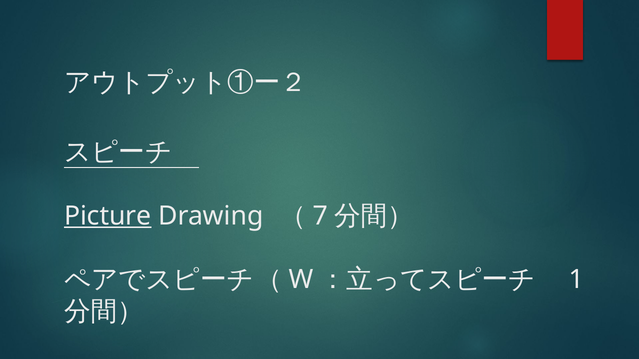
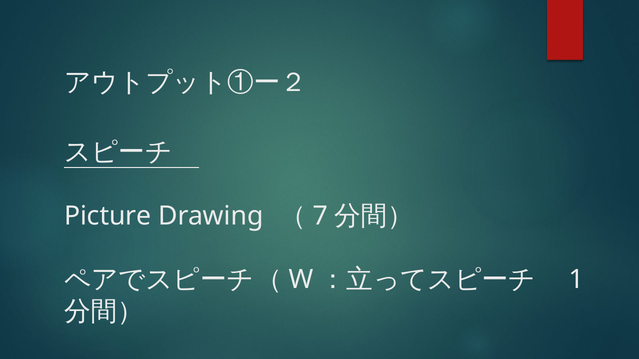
Picture underline: present -> none
